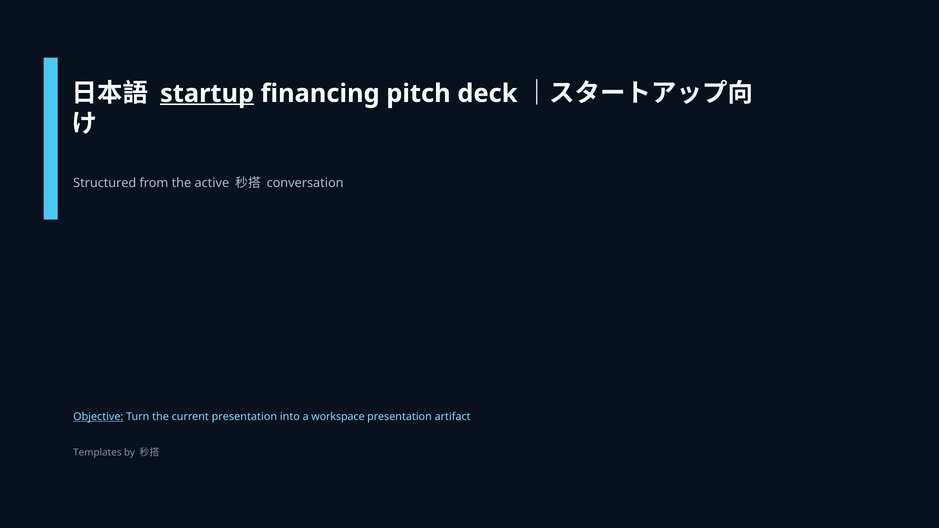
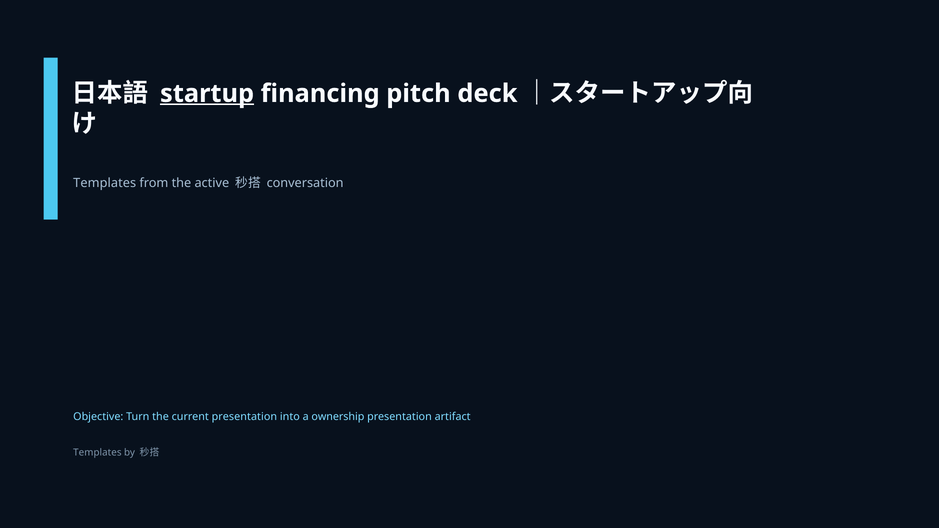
Structured at (105, 183): Structured -> Templates
Objective underline: present -> none
workspace: workspace -> ownership
